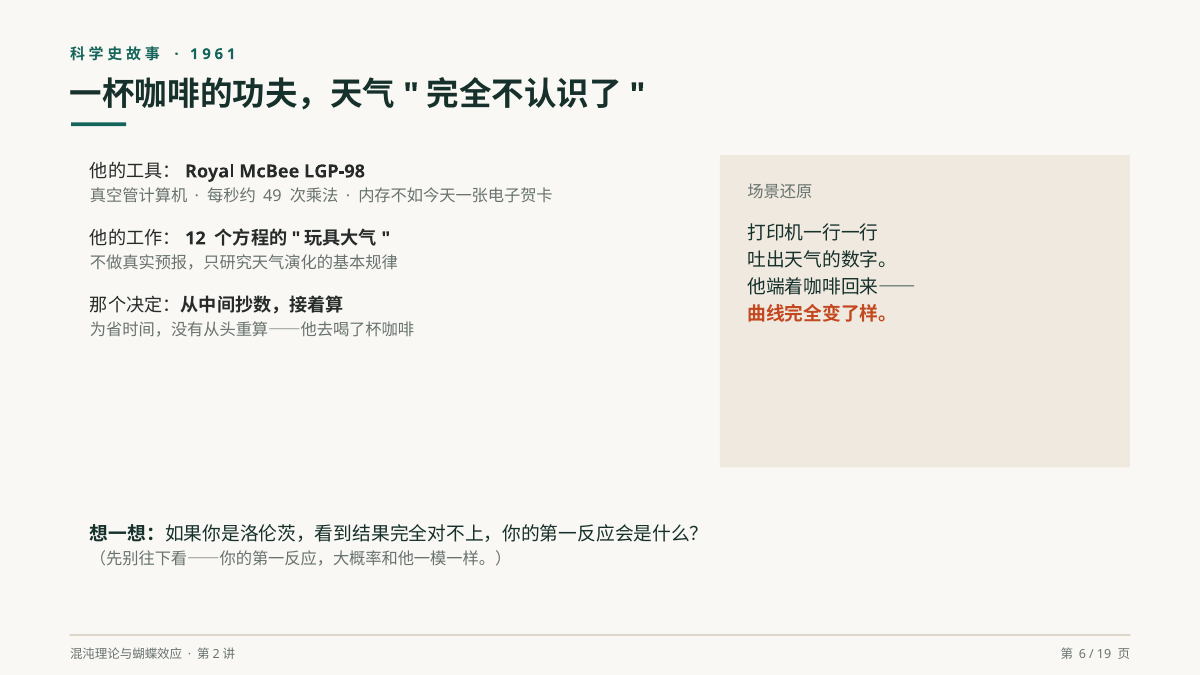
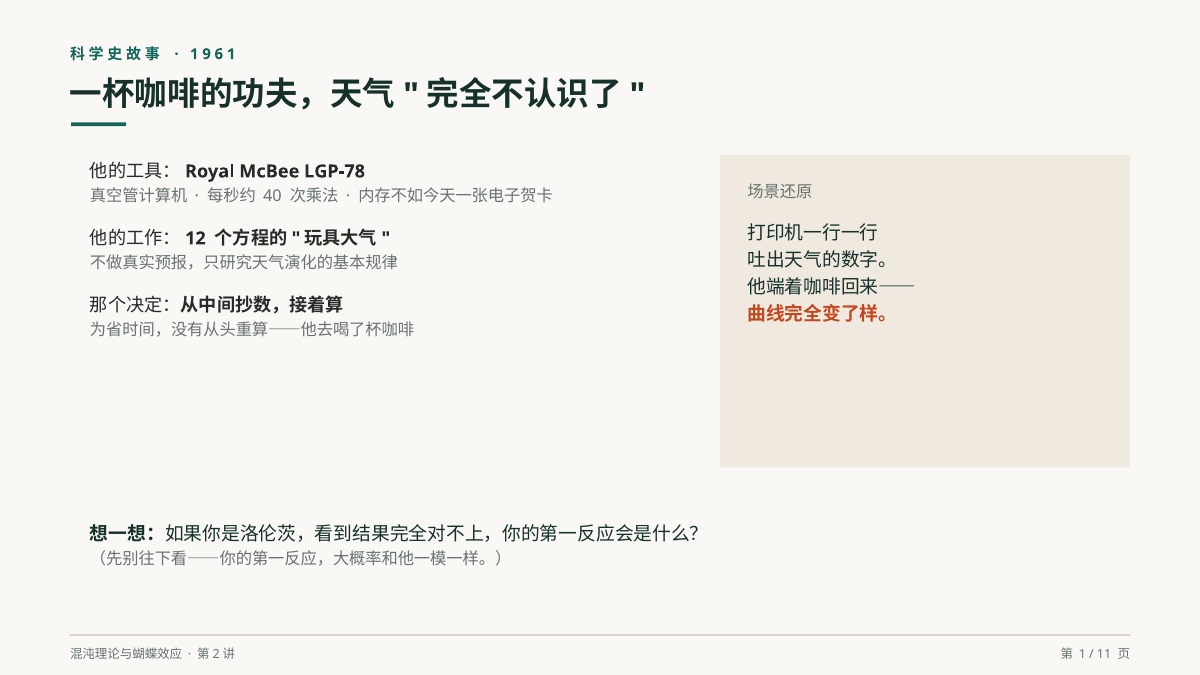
LGP-98: LGP-98 -> LGP-78
49: 49 -> 40
6: 6 -> 1
19: 19 -> 11
